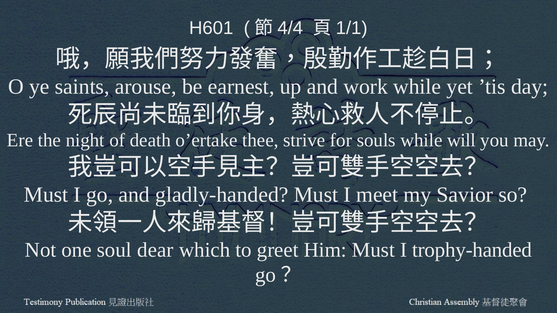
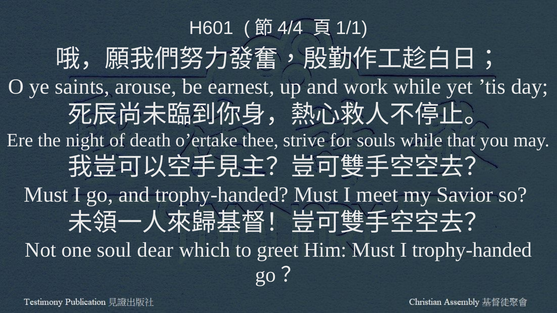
will: will -> that
and gladly-handed: gladly-handed -> trophy-handed
